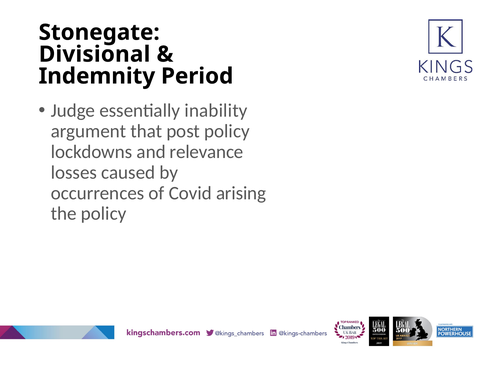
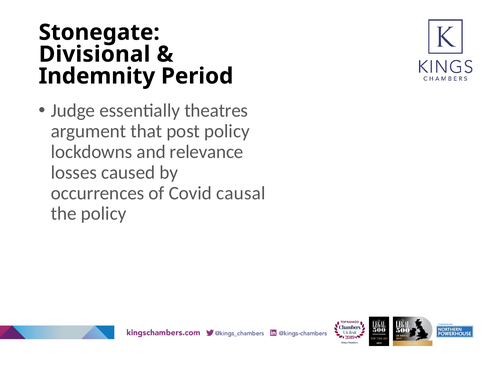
inability: inability -> theatres
arising: arising -> causal
